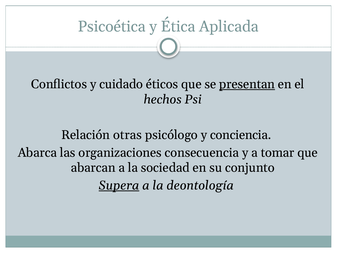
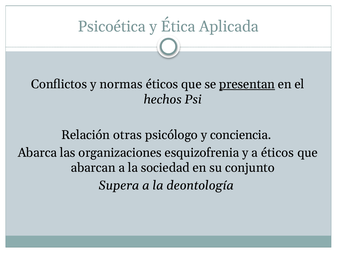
cuidado: cuidado -> normas
consecuencia: consecuencia -> esquizofrenia
a tomar: tomar -> éticos
Supera underline: present -> none
